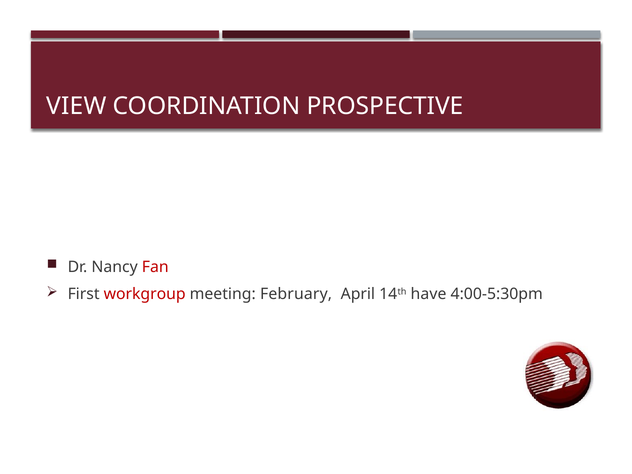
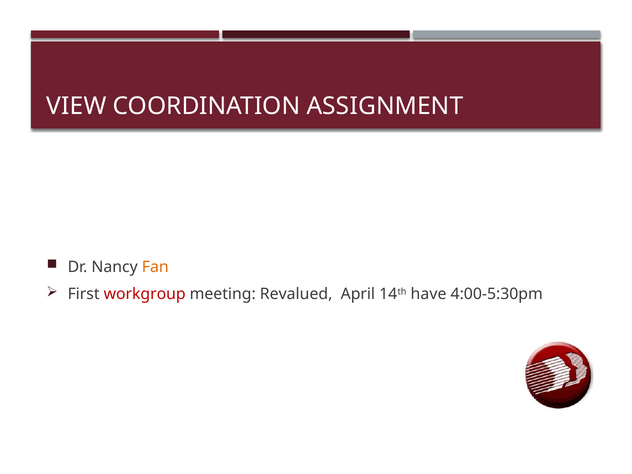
PROSPECTIVE: PROSPECTIVE -> ASSIGNMENT
Fan colour: red -> orange
February: February -> Revalued
